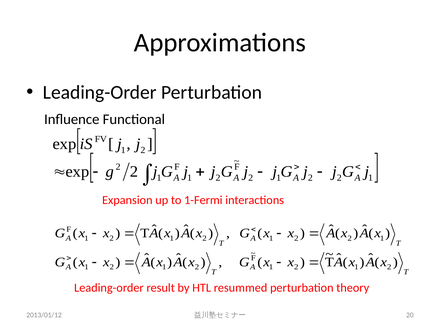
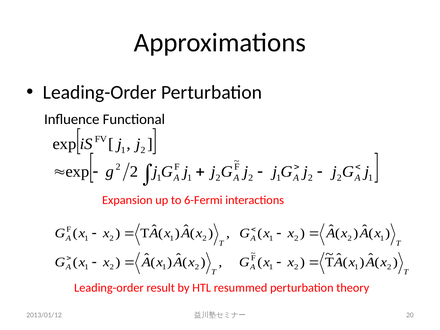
1-Fermi: 1-Fermi -> 6-Fermi
